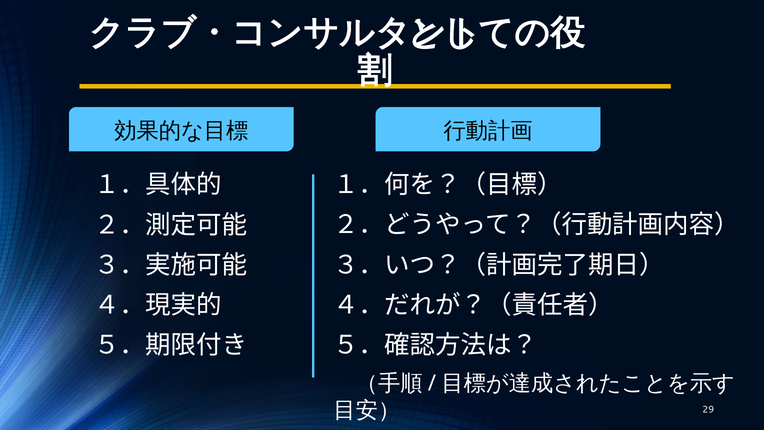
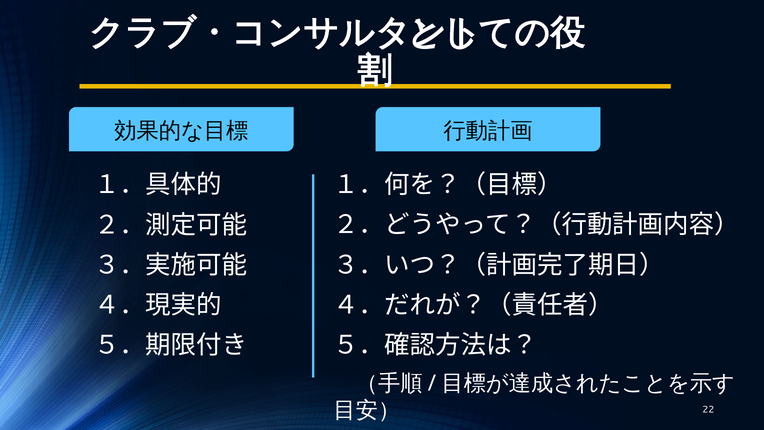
29: 29 -> 22
